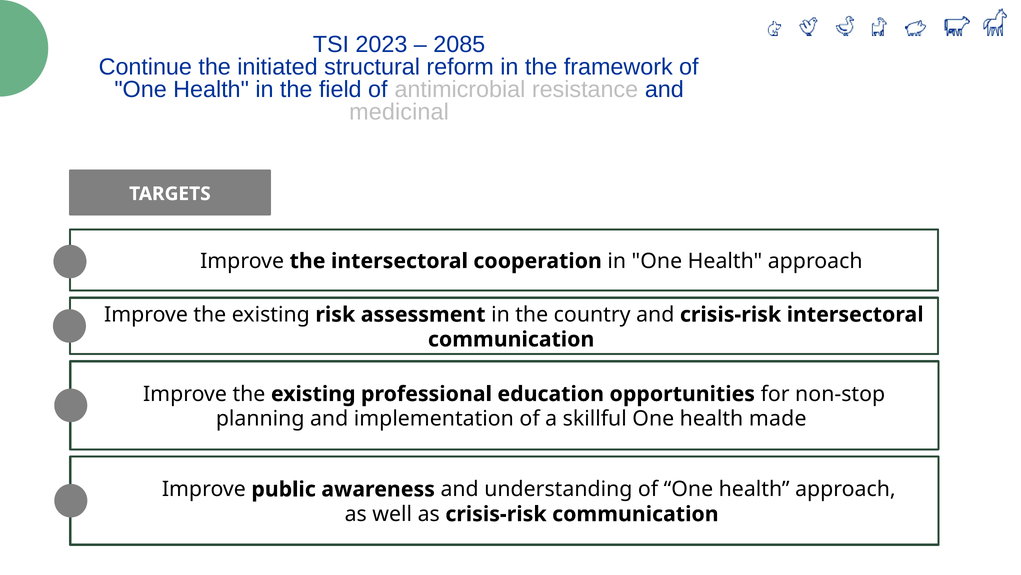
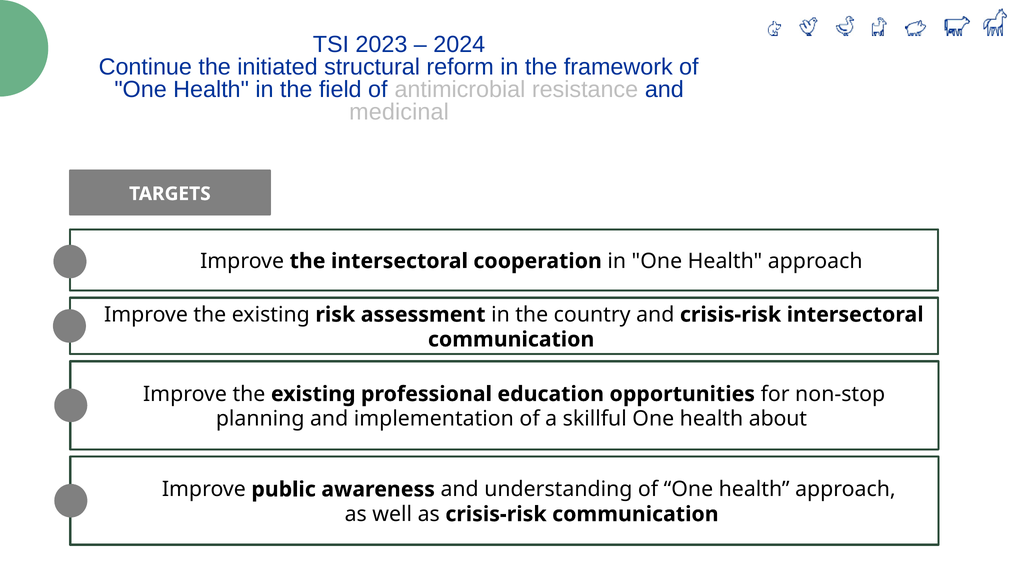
2085: 2085 -> 2024
made: made -> about
